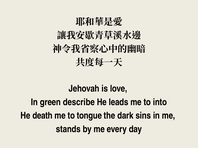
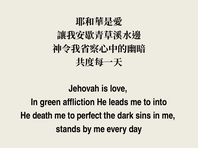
describe: describe -> affliction
tongue: tongue -> perfect
